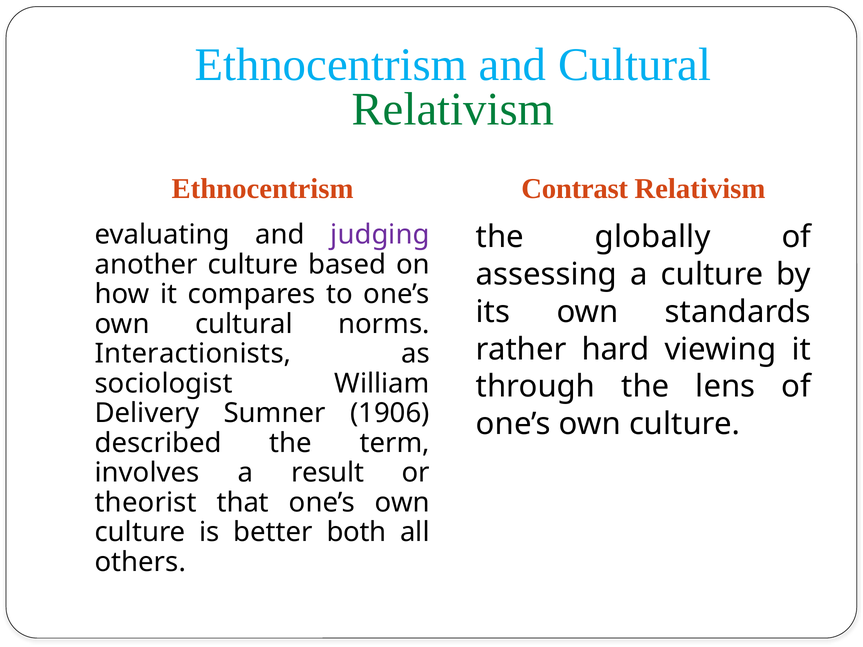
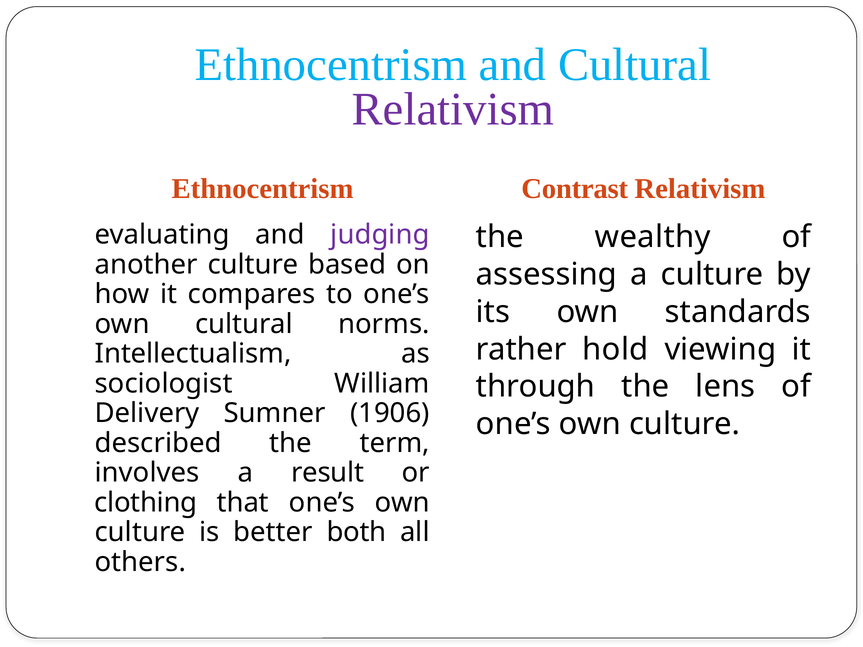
Relativism at (453, 110) colour: green -> purple
globally: globally -> wealthy
hard: hard -> hold
Interactionists: Interactionists -> Intellectualism
theorist: theorist -> clothing
